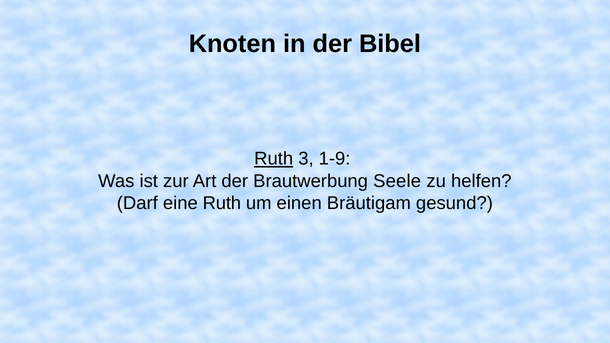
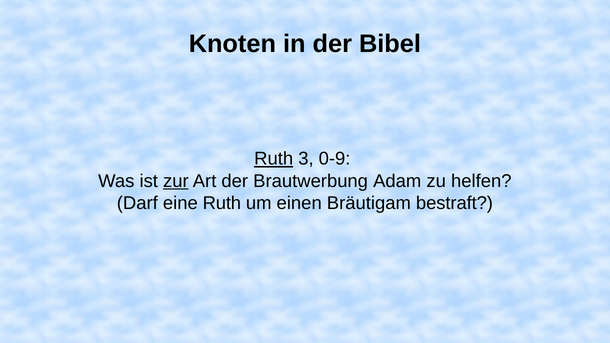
1-9: 1-9 -> 0-9
zur underline: none -> present
Seele: Seele -> Adam
gesund: gesund -> bestraft
